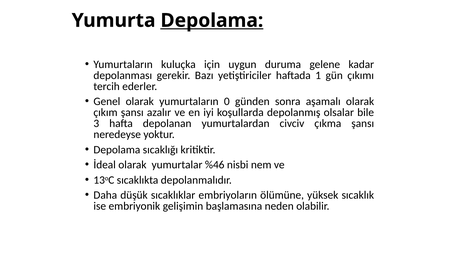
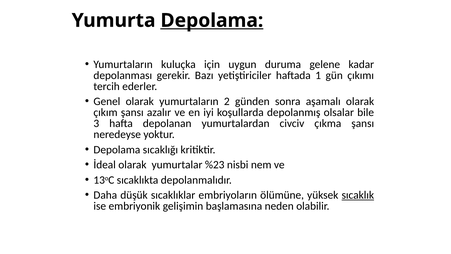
0: 0 -> 2
%46: %46 -> %23
sıcaklık underline: none -> present
